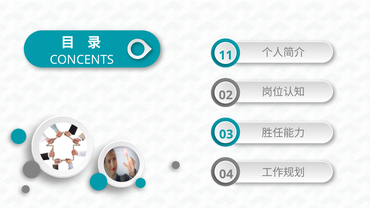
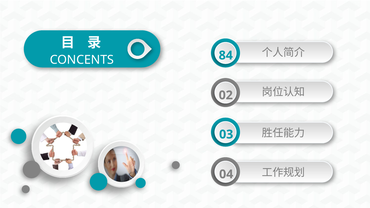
11: 11 -> 84
